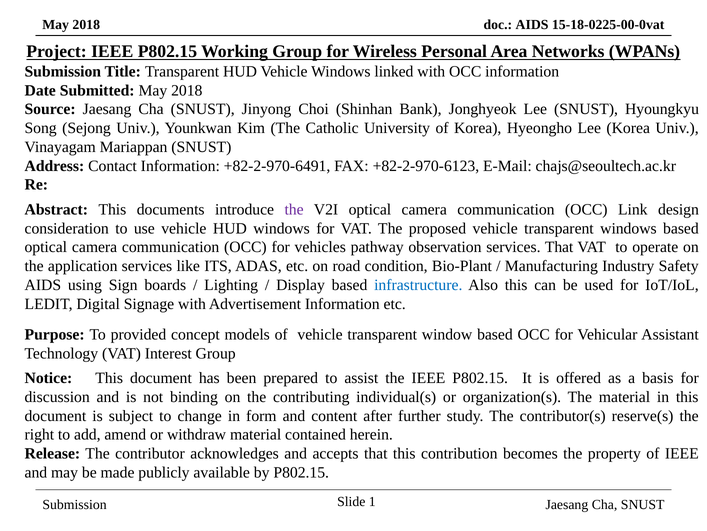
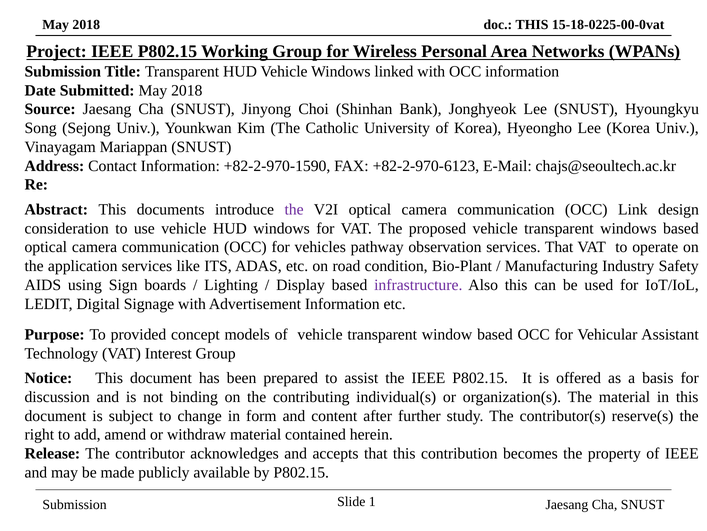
AIDS at (532, 24): AIDS -> THIS
+82-2-970-6491: +82-2-970-6491 -> +82-2-970-1590
infrastructure colour: blue -> purple
